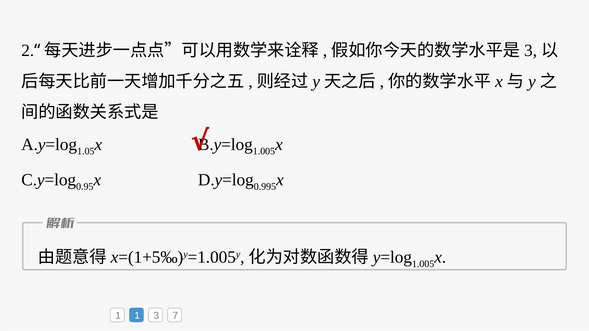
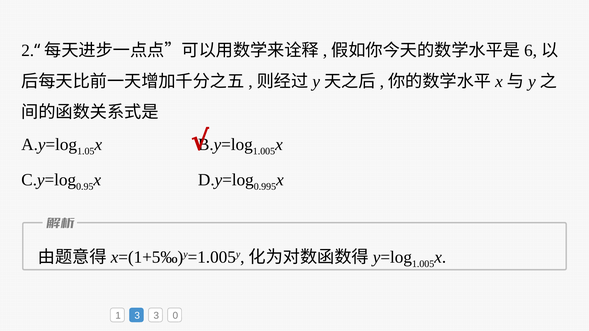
3 at (531, 51): 3 -> 6
1 1: 1 -> 3
7: 7 -> 0
